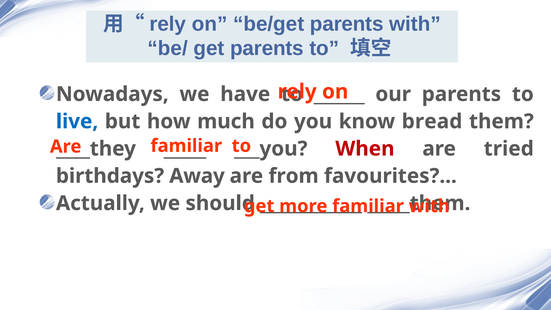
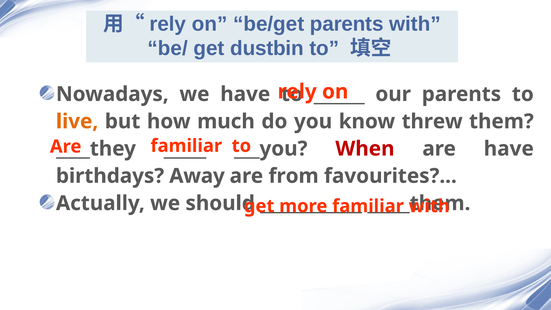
get parents: parents -> dustbin
live colour: blue -> orange
bread: bread -> threw
are tried: tried -> have
